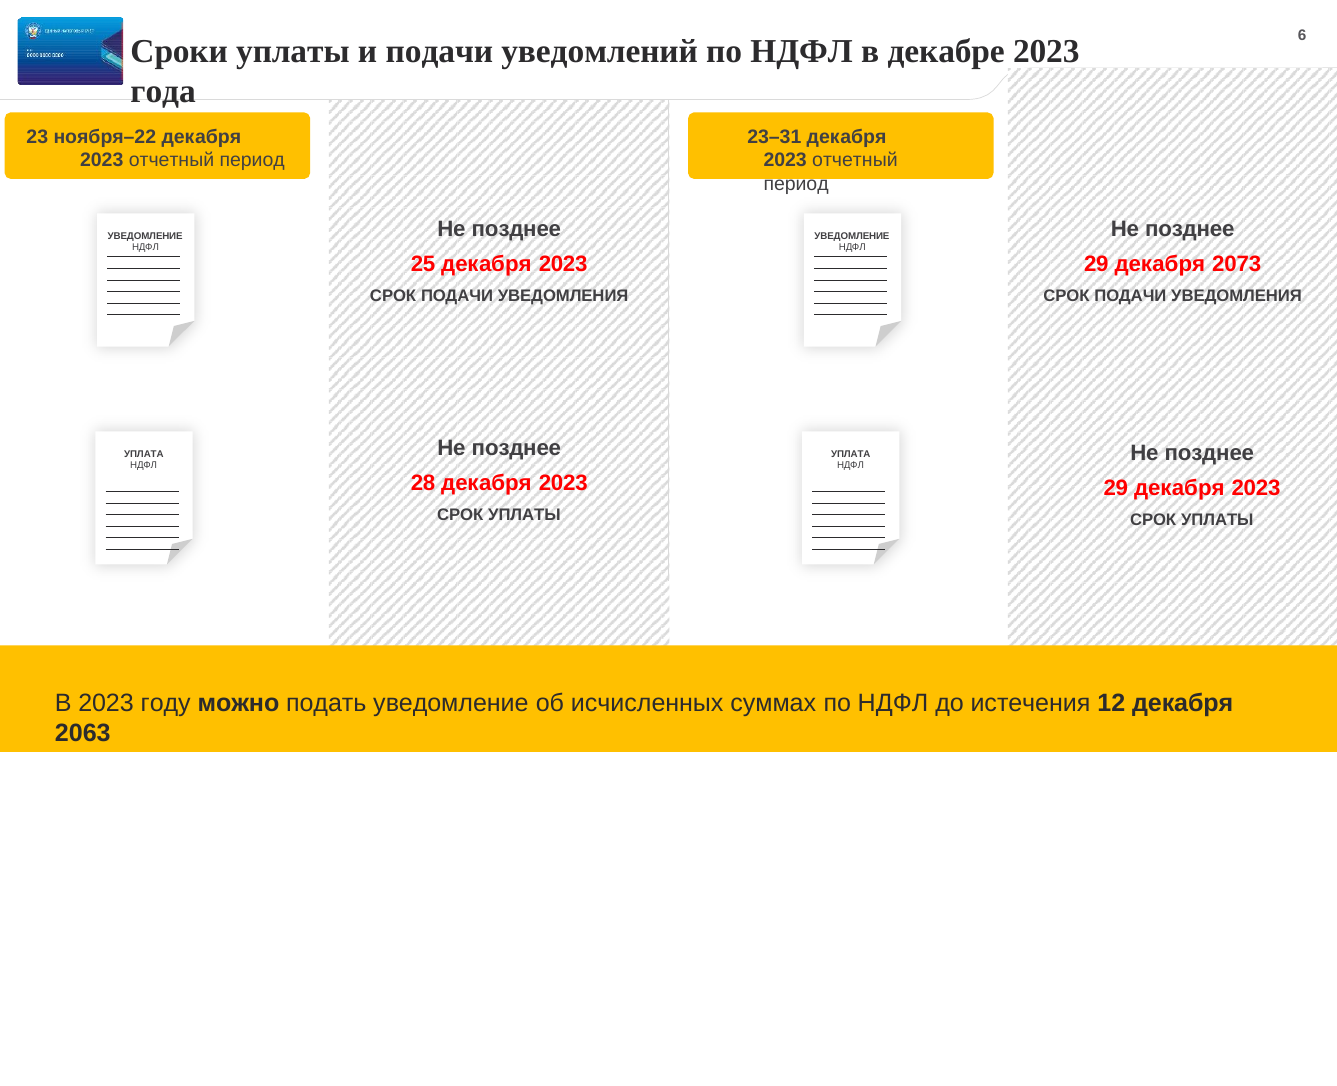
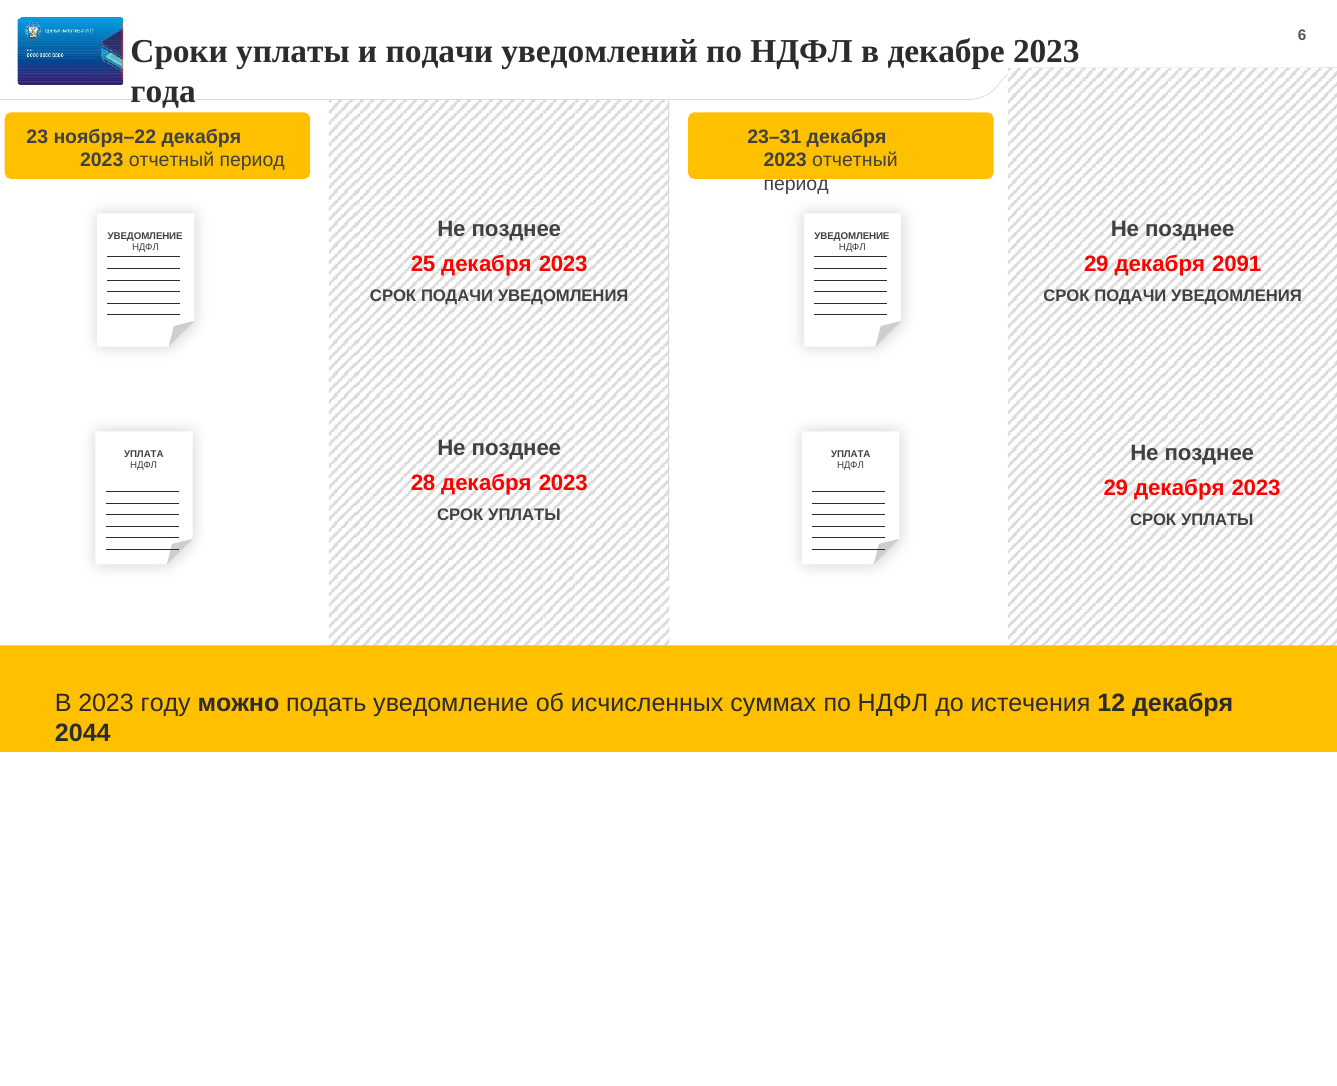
2073: 2073 -> 2091
2063: 2063 -> 2044
